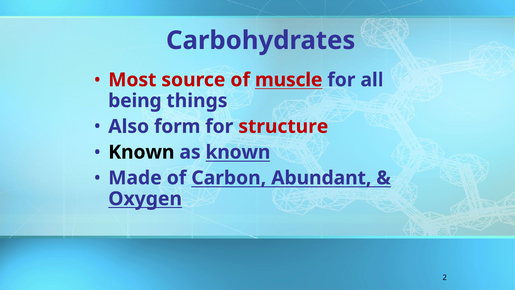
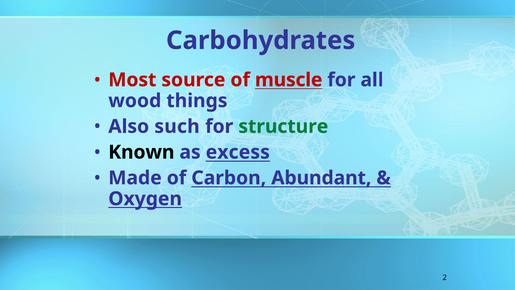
being: being -> wood
form: form -> such
structure colour: red -> green
as known: known -> excess
